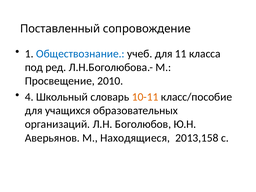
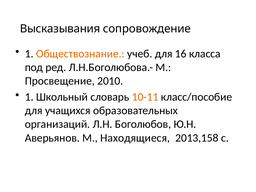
Поставленный: Поставленный -> Высказывания
Обществознание colour: blue -> orange
11: 11 -> 16
4 at (29, 97): 4 -> 1
